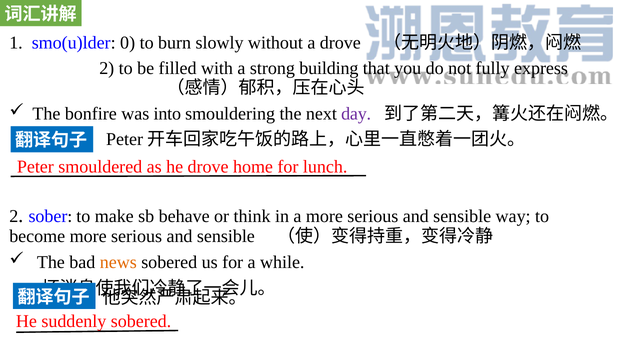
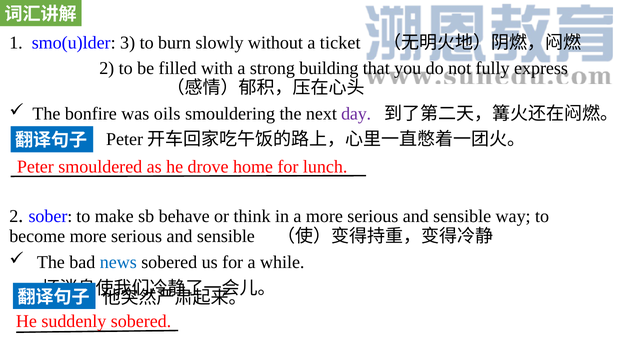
0: 0 -> 3
a drove: drove -> ticket
into: into -> oils
news colour: orange -> blue
